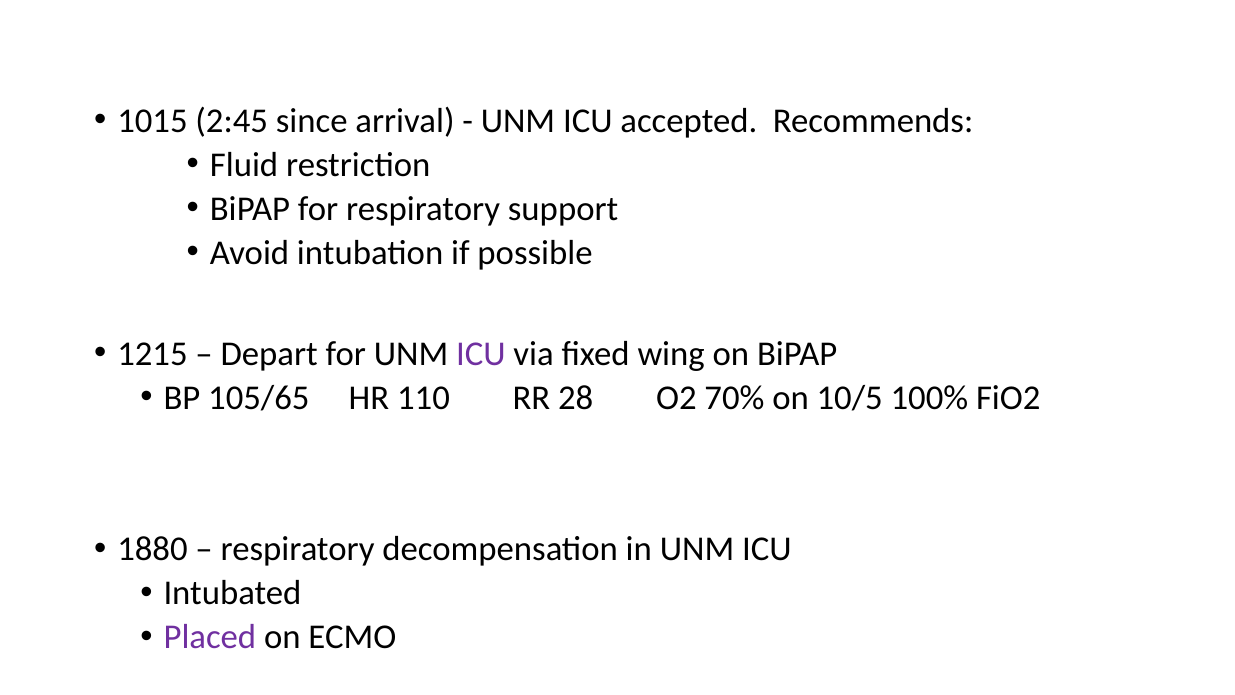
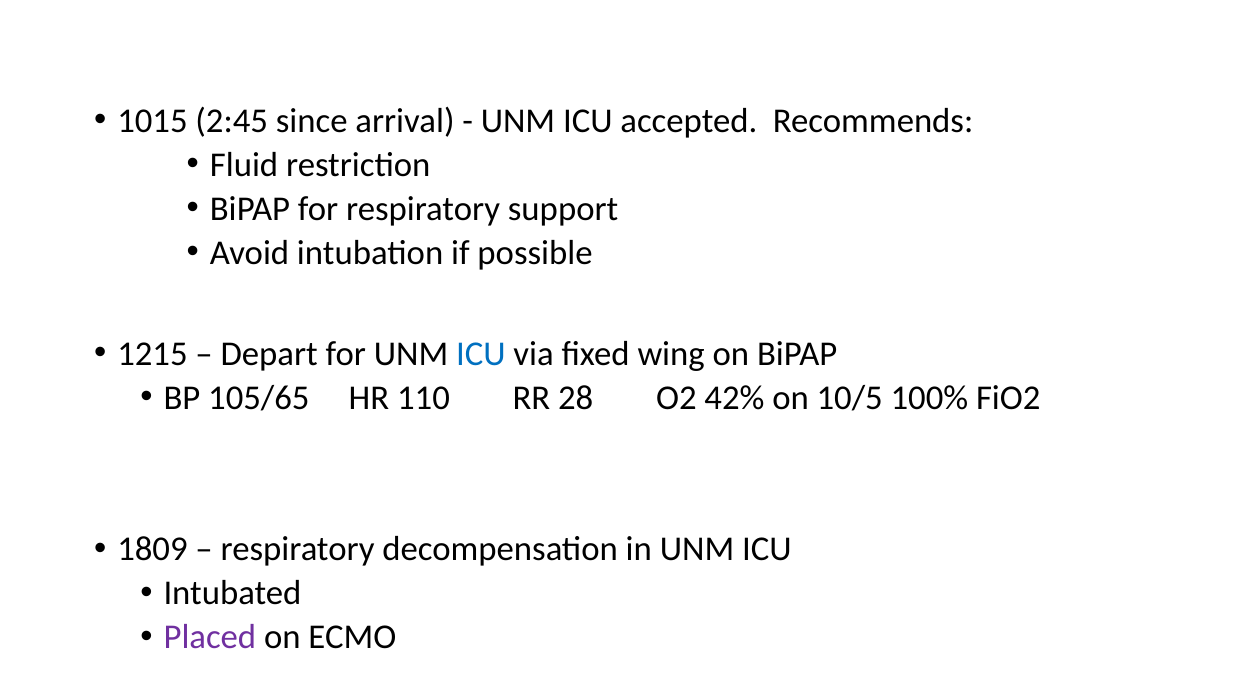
ICU at (481, 353) colour: purple -> blue
70%: 70% -> 42%
1880: 1880 -> 1809
